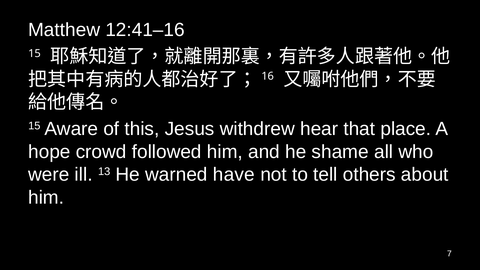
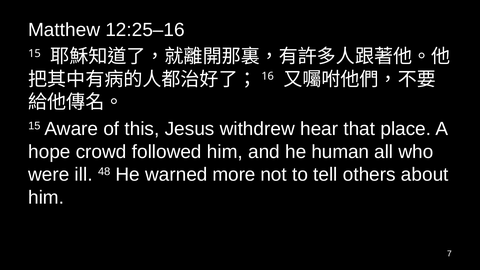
12:41–16: 12:41–16 -> 12:25–16
shame: shame -> human
13: 13 -> 48
have: have -> more
